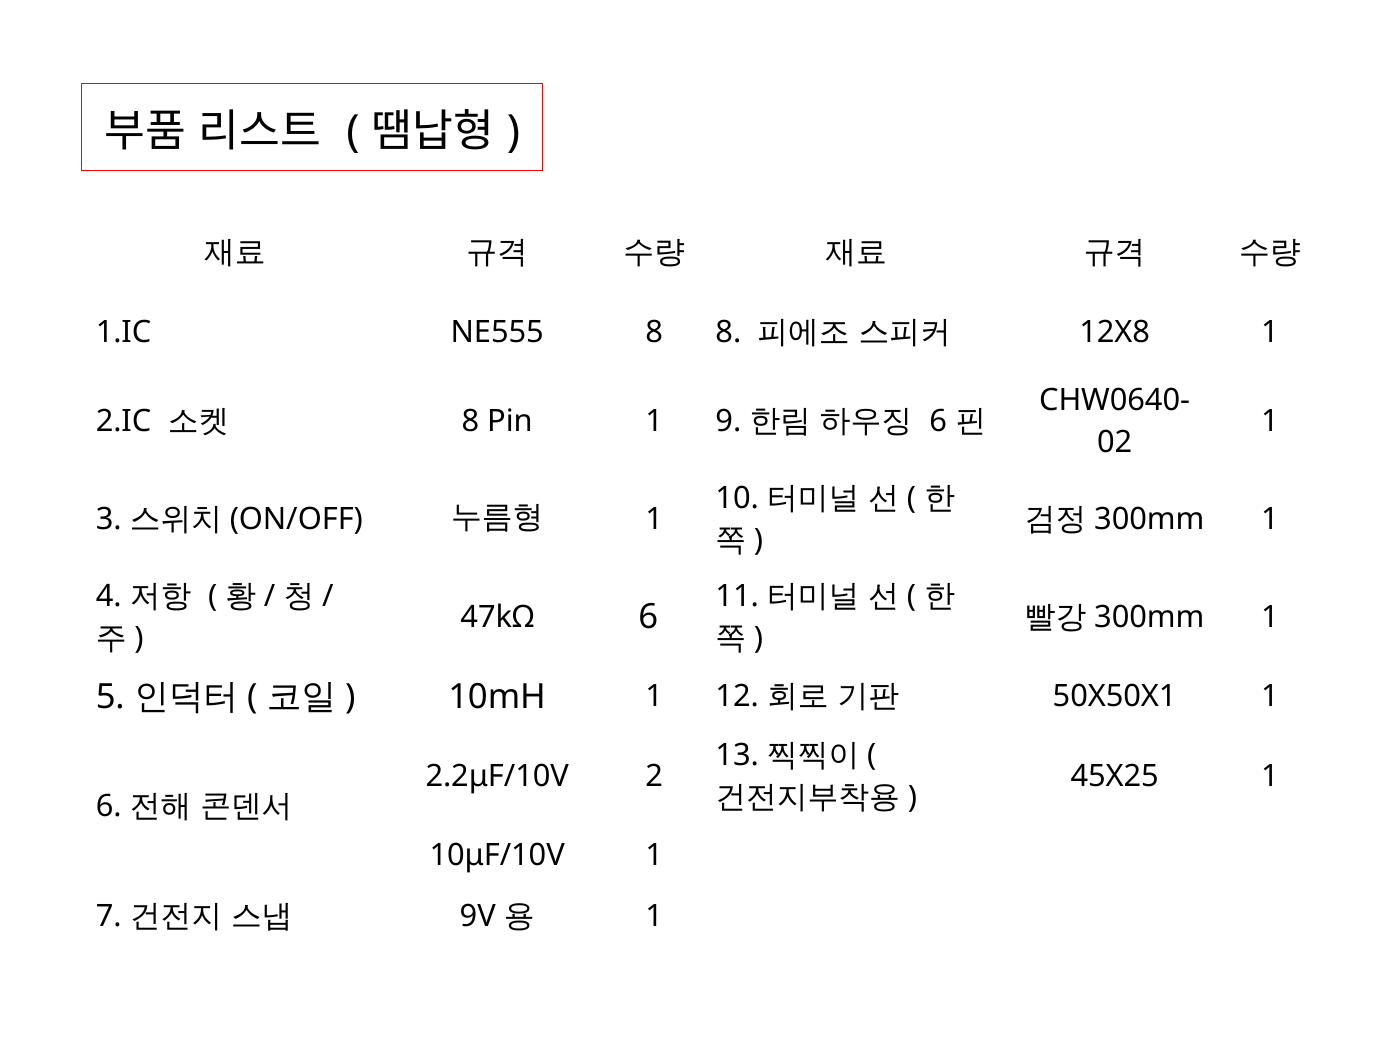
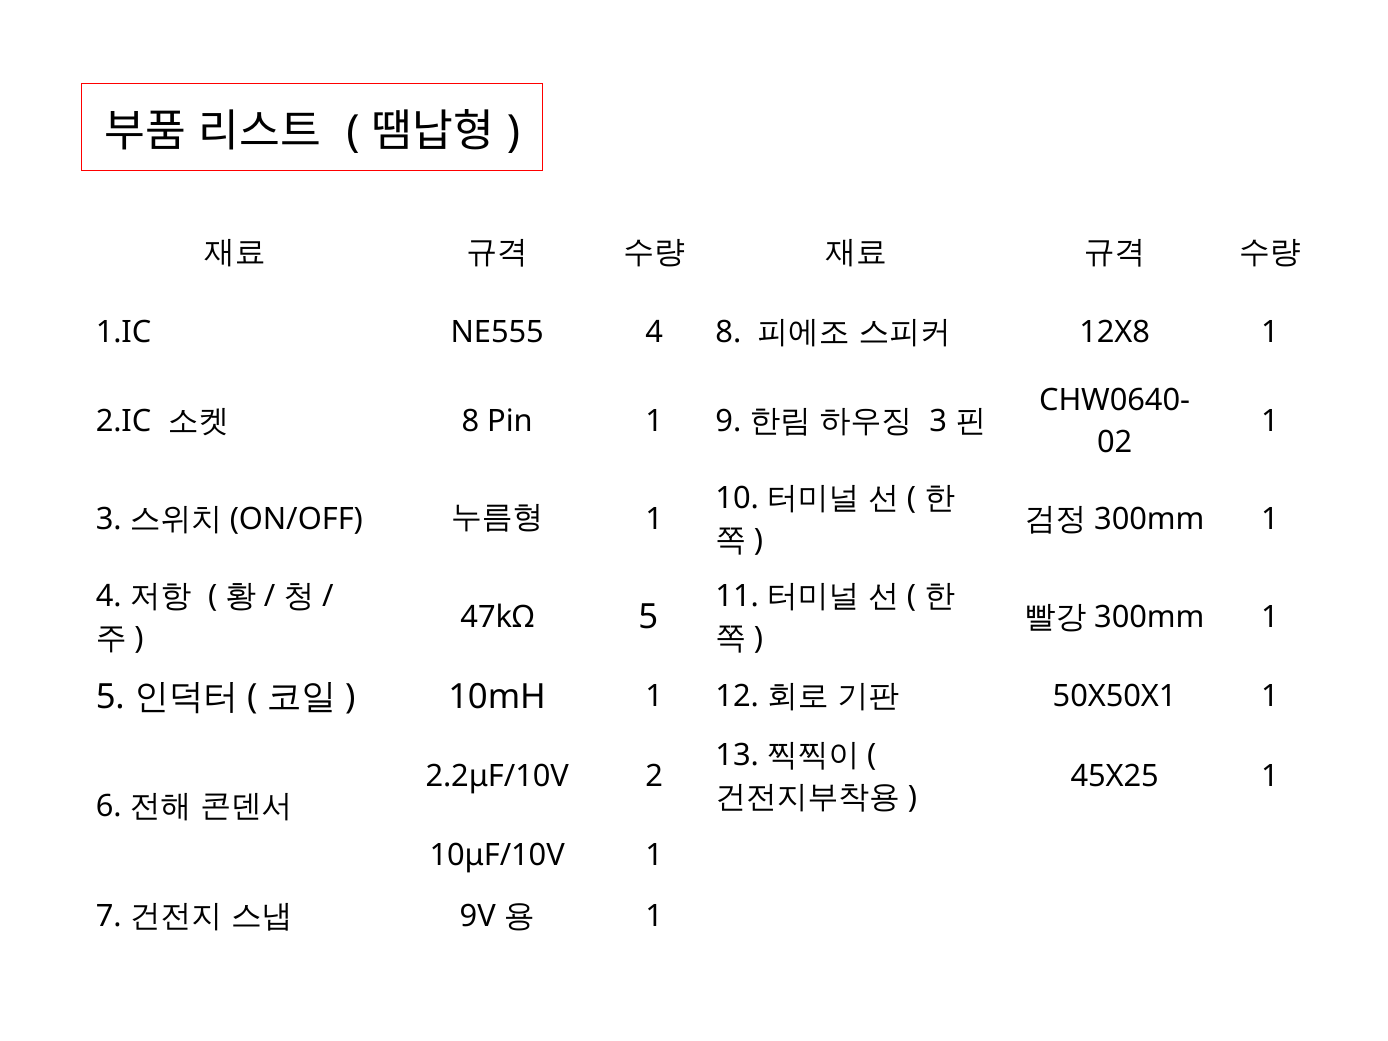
NE555 8: 8 -> 4
6 at (938, 422): 6 -> 3
47kΩ 6: 6 -> 5
